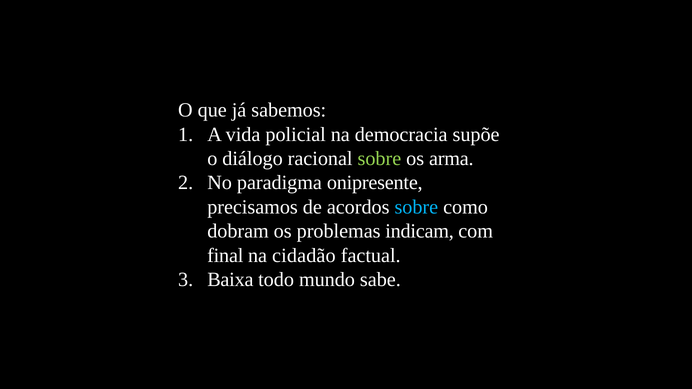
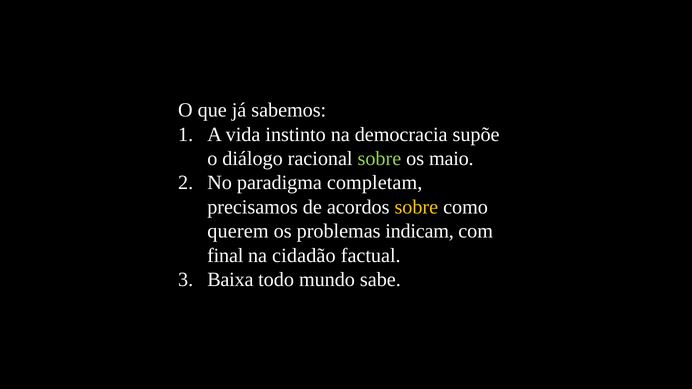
policial: policial -> instinto
arma: arma -> maio
onipresente: onipresente -> completam
sobre at (416, 207) colour: light blue -> yellow
dobram: dobram -> querem
